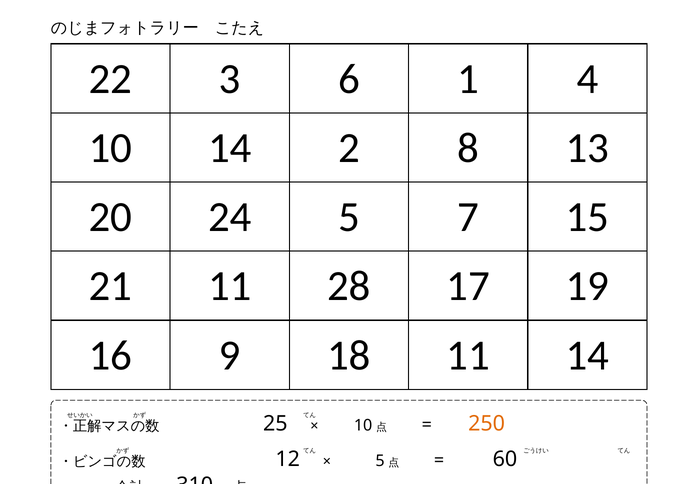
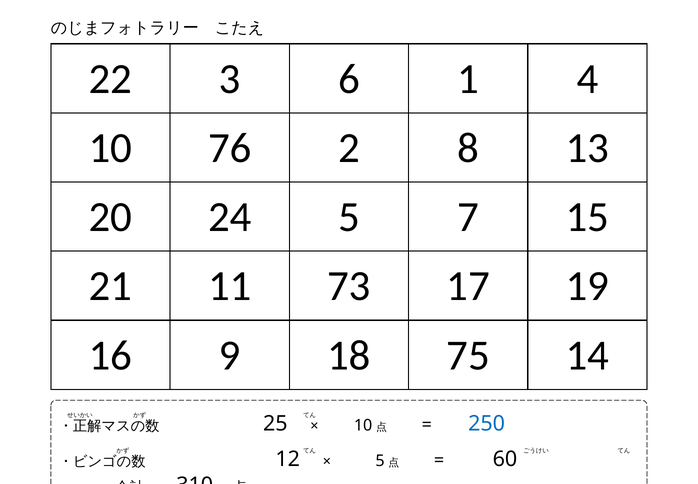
10 14: 14 -> 76
28: 28 -> 73
18 11: 11 -> 75
250 colour: orange -> blue
